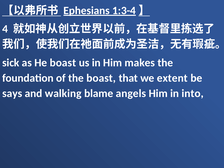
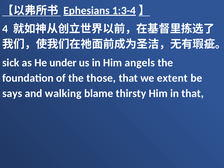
He boast: boast -> under
makes: makes -> angels
the boast: boast -> those
angels: angels -> thirsty
in into: into -> that
